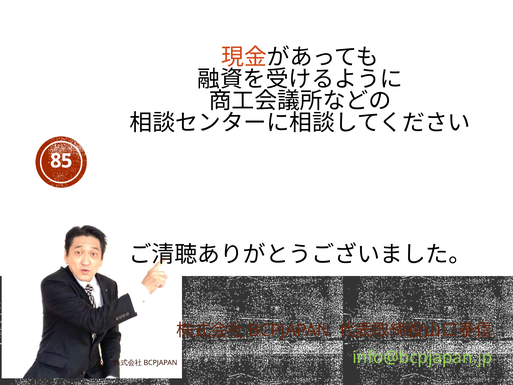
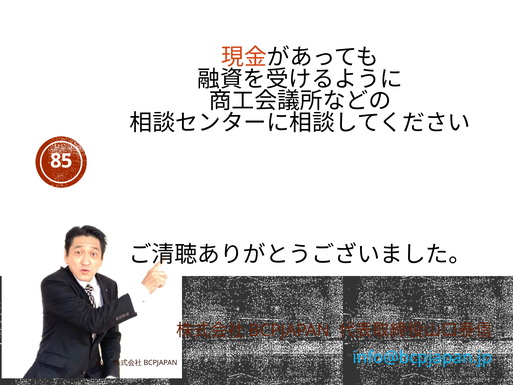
info@bcpjapan.jp colour: light green -> light blue
